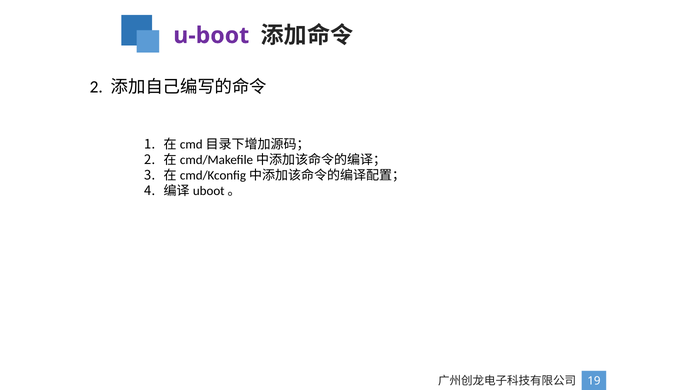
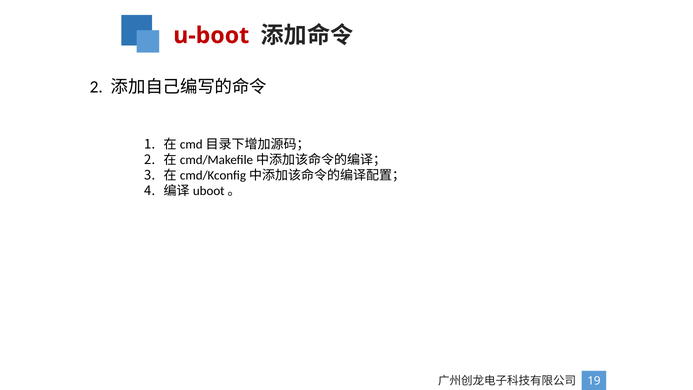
u-boot colour: purple -> red
